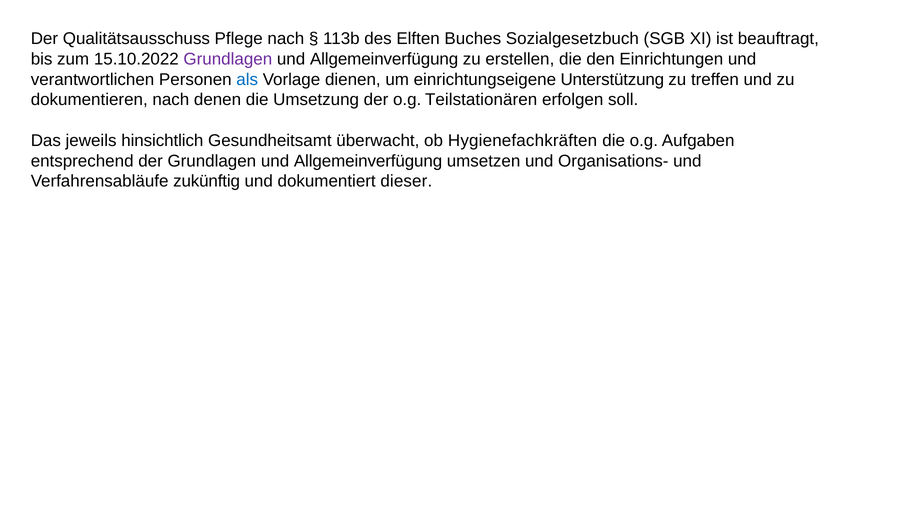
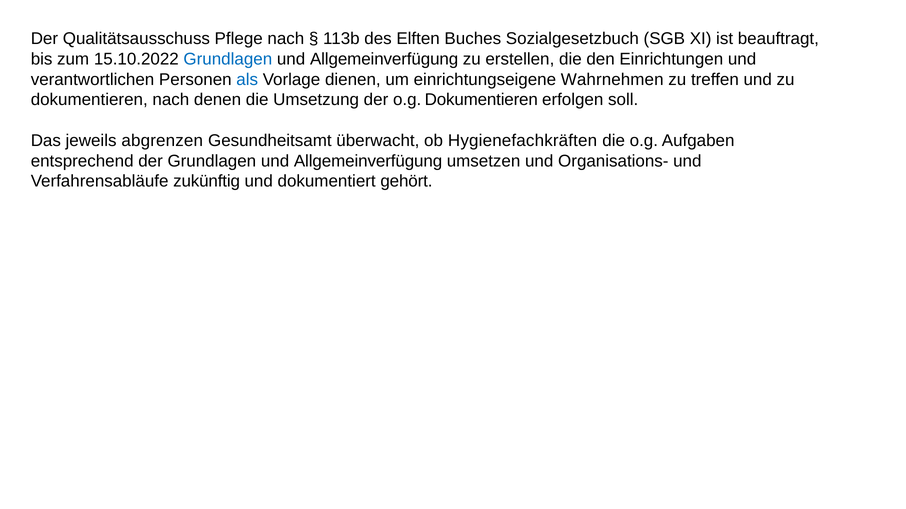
Grundlagen at (228, 59) colour: purple -> blue
Unterstützung: Unterstützung -> Wahrnehmen
o.g Teilstationären: Teilstationären -> Dokumentieren
hinsichtlich: hinsichtlich -> abgrenzen
dieser: dieser -> gehört
